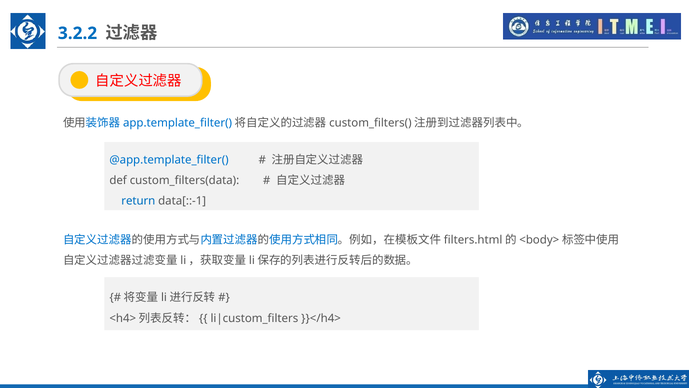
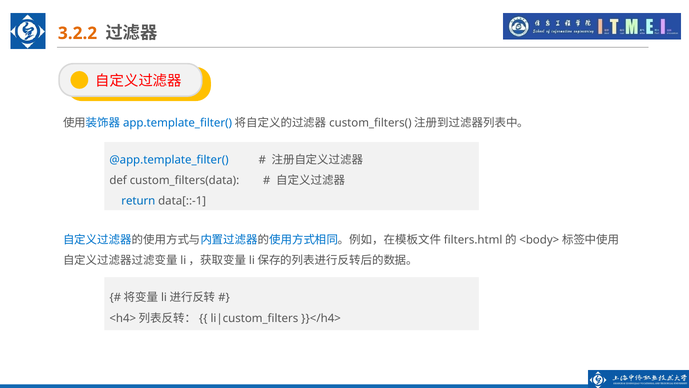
3.2.2 colour: blue -> orange
